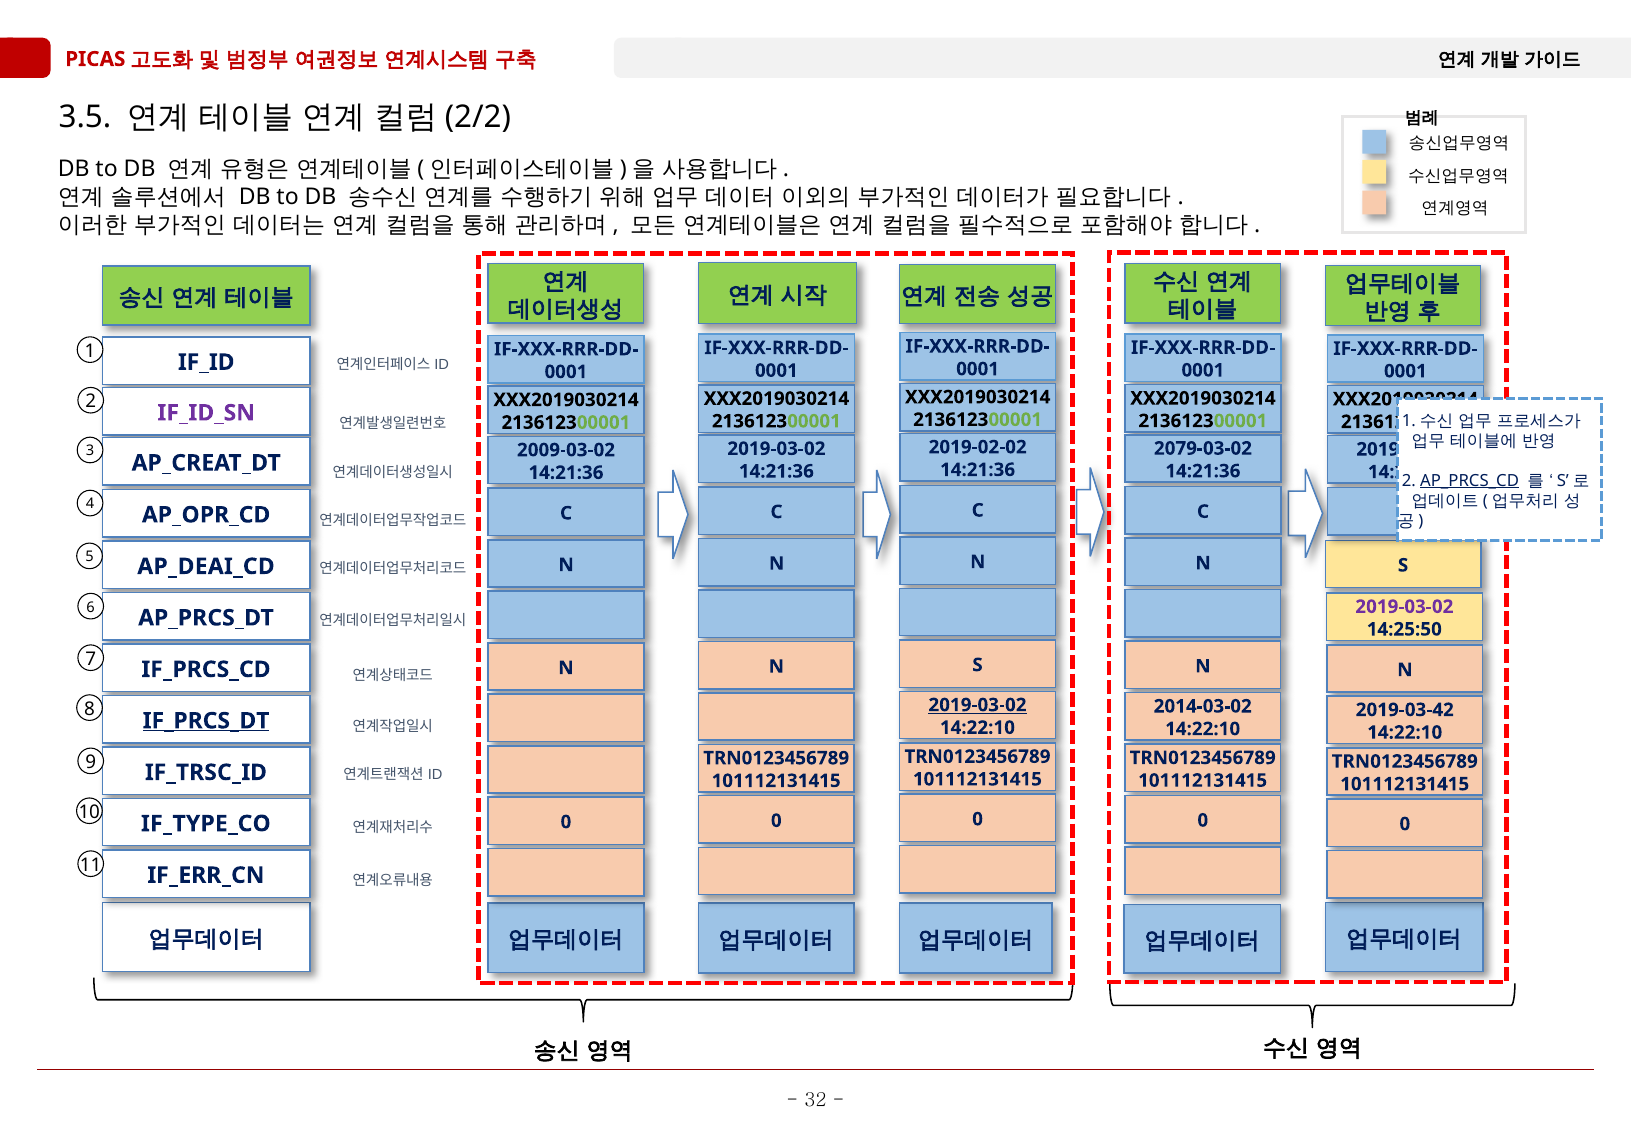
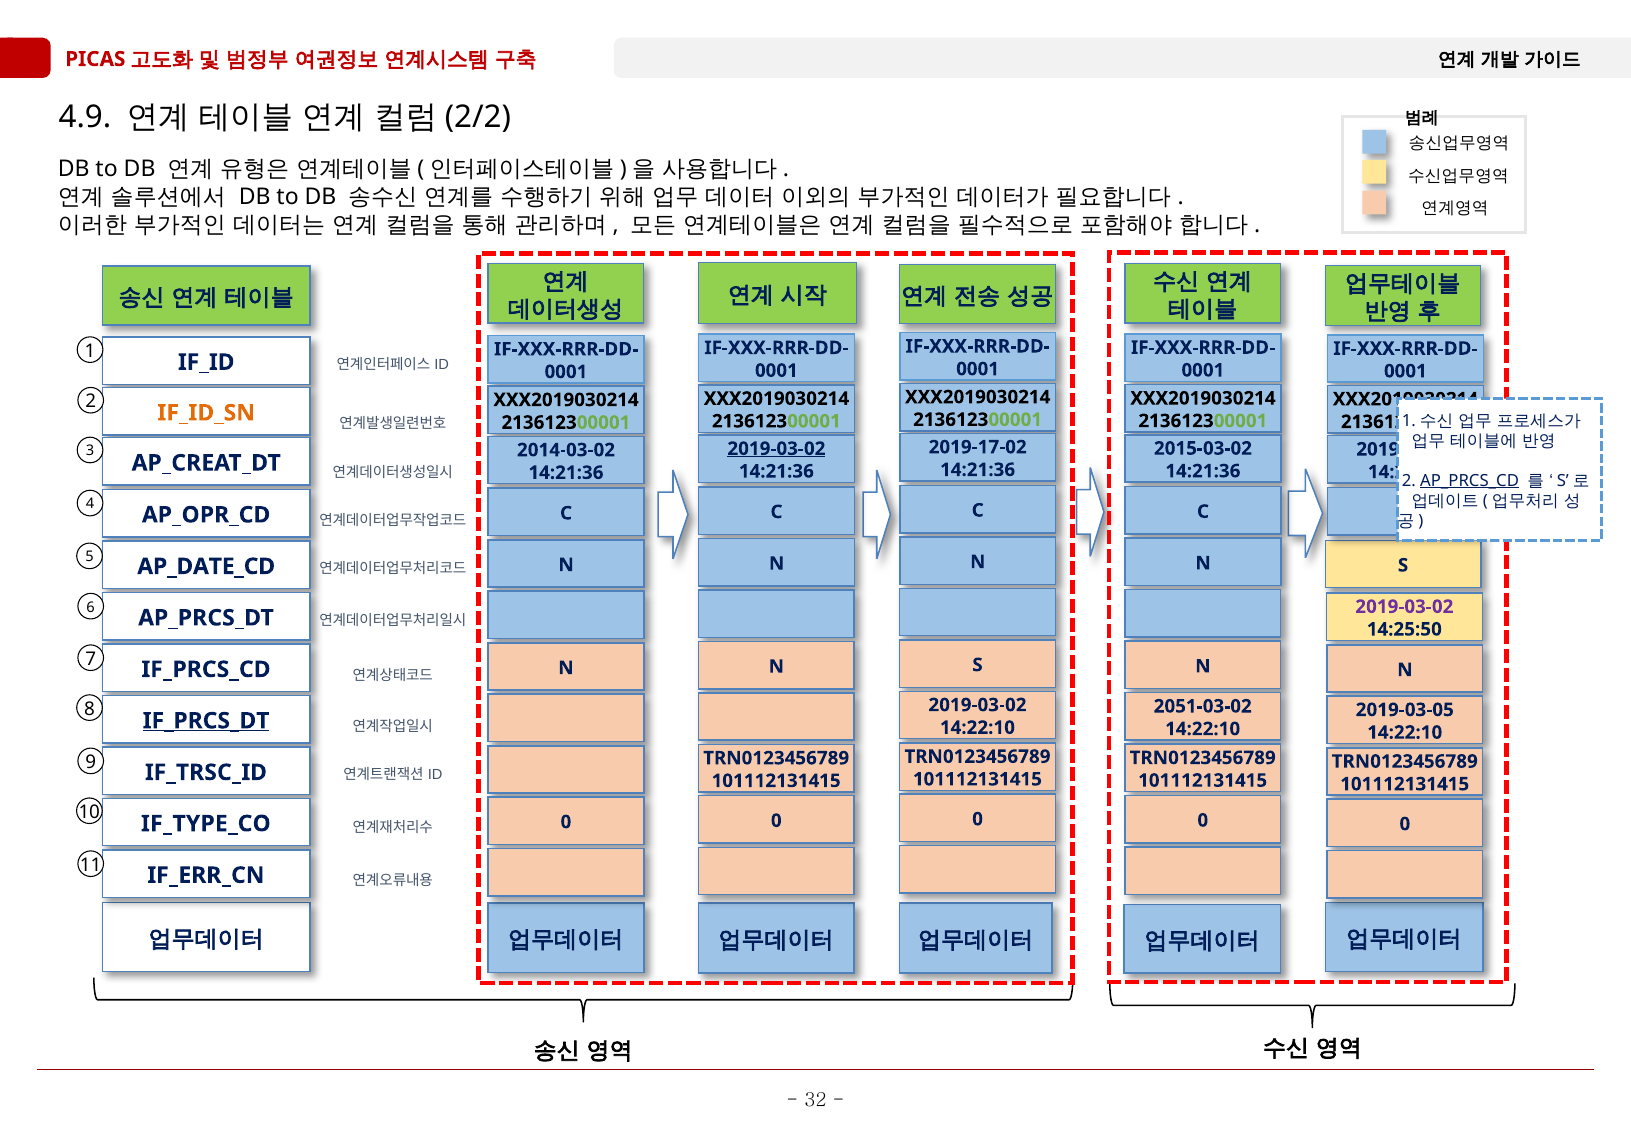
3.5: 3.5 -> 4.9
IF_ID_SN colour: purple -> orange
2019-02-02: 2019-02-02 -> 2019-17-02
2079-03-02: 2079-03-02 -> 2015-03-02
2019-03-02 at (776, 449) underline: none -> present
2009-03-02: 2009-03-02 -> 2014-03-02
AP_DEAI_CD: AP_DEAI_CD -> AP_DATE_CD
2019-03-02 at (977, 705) underline: present -> none
2014-03-02: 2014-03-02 -> 2051-03-02
2019-03-42: 2019-03-42 -> 2019-03-05
